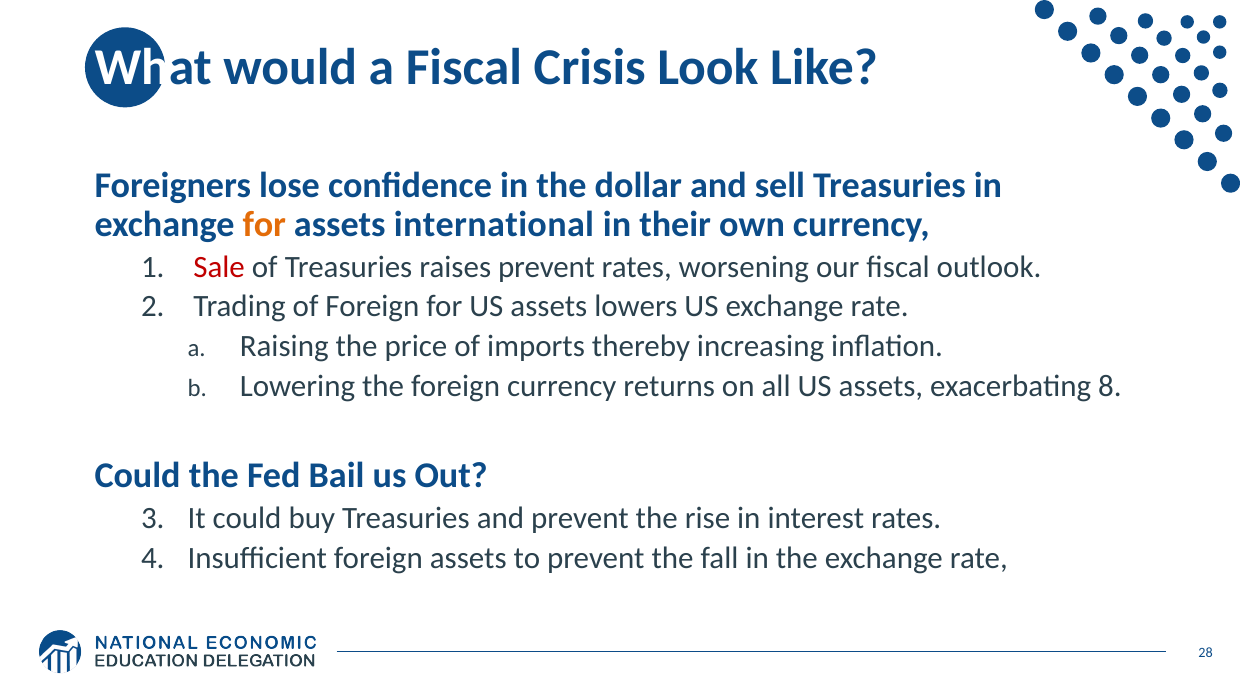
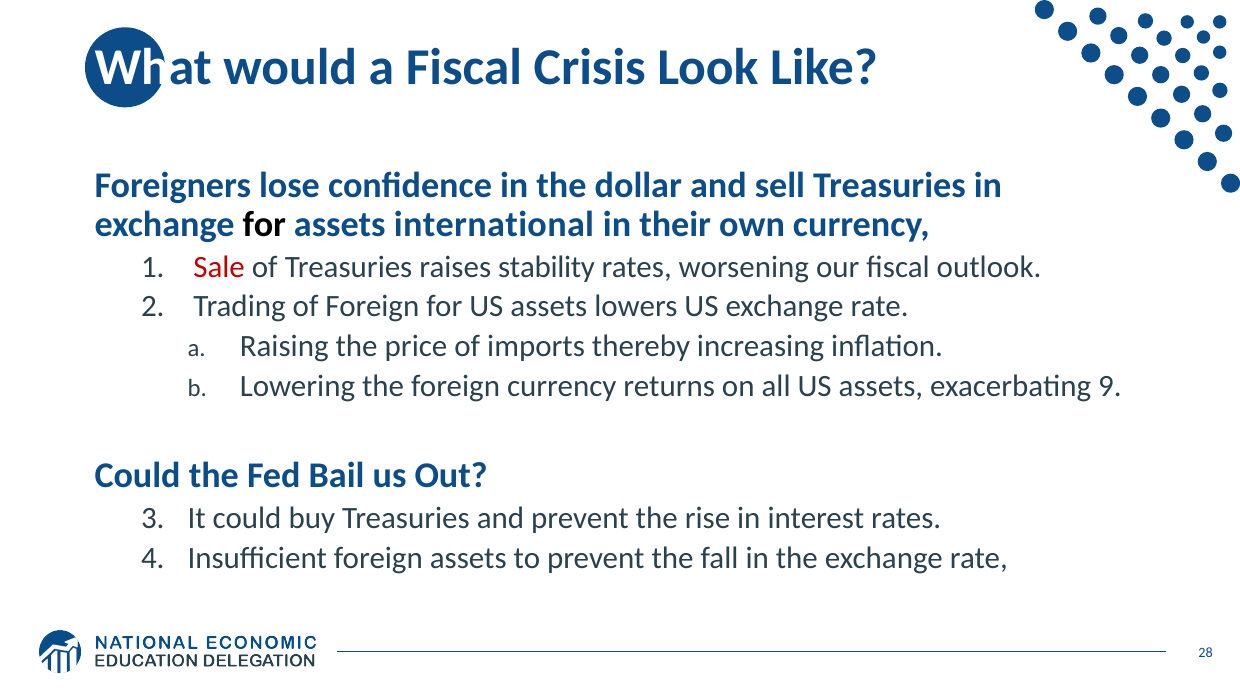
for at (264, 224) colour: orange -> black
raises prevent: prevent -> stability
8: 8 -> 9
